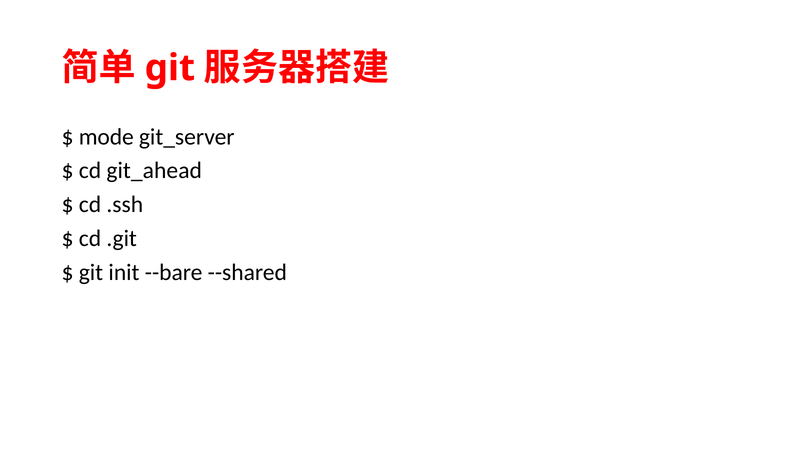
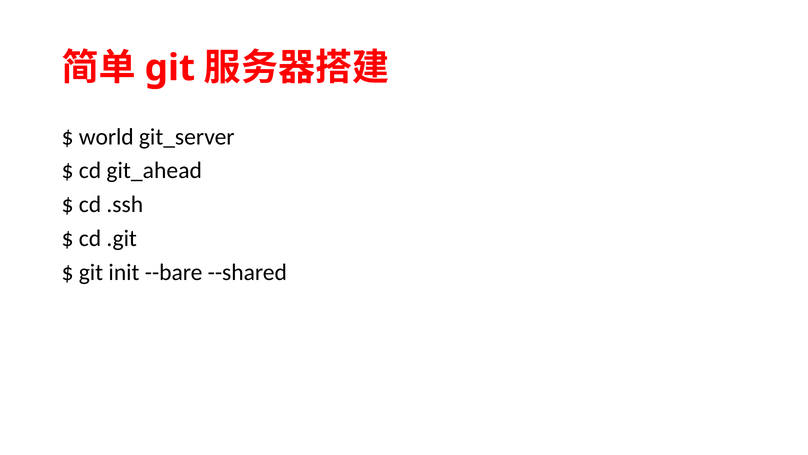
mode: mode -> world
